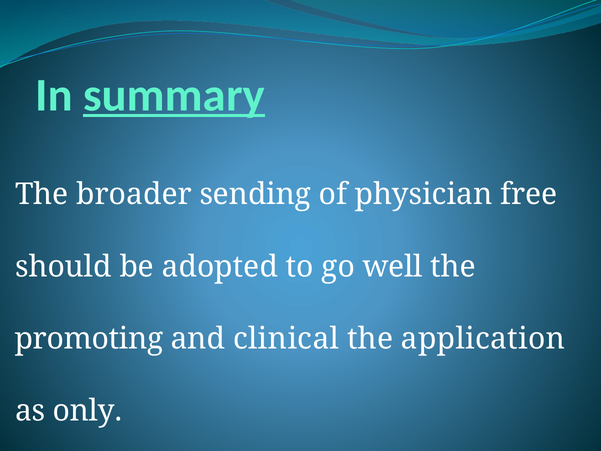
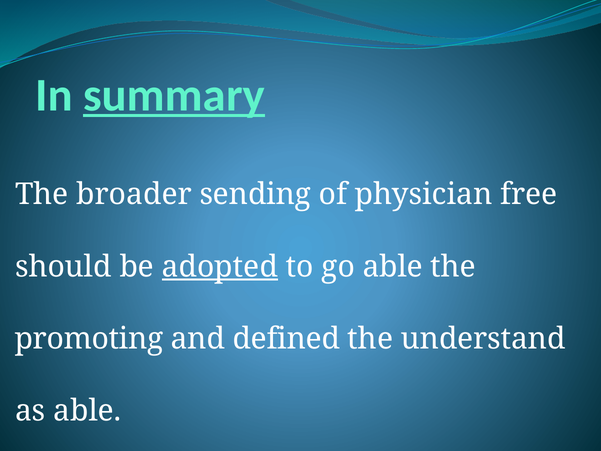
adopted underline: none -> present
go well: well -> able
clinical: clinical -> defined
application: application -> understand
as only: only -> able
